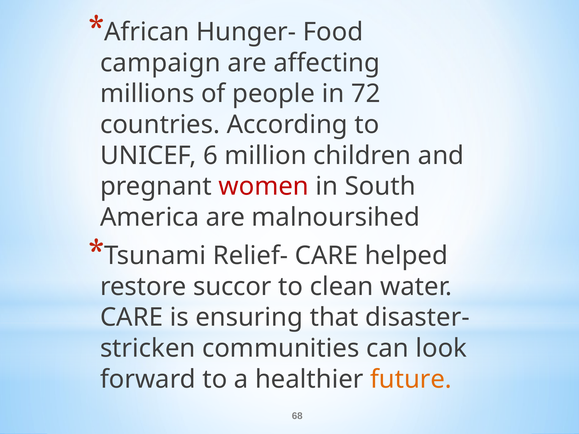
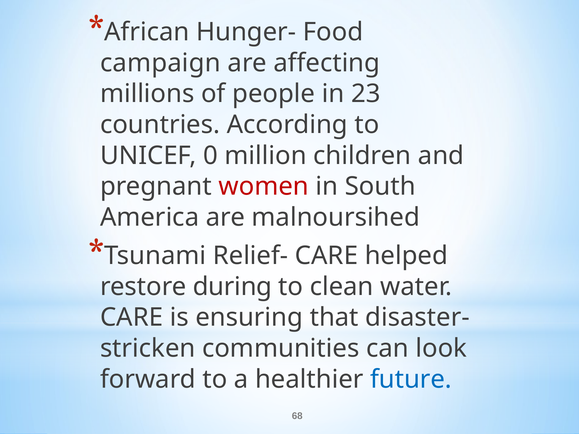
72: 72 -> 23
6: 6 -> 0
succor: succor -> during
future colour: orange -> blue
